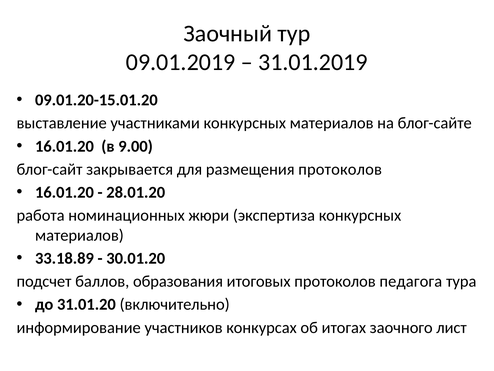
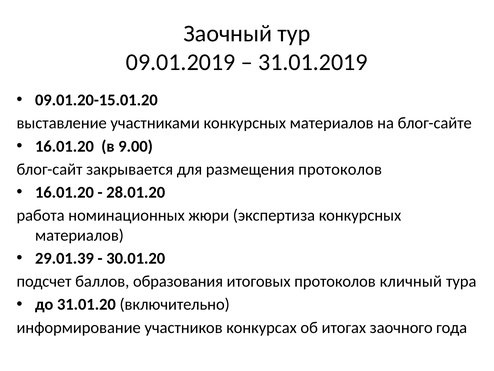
33.18.89: 33.18.89 -> 29.01.39
педагога: педагога -> кличный
лист: лист -> года
